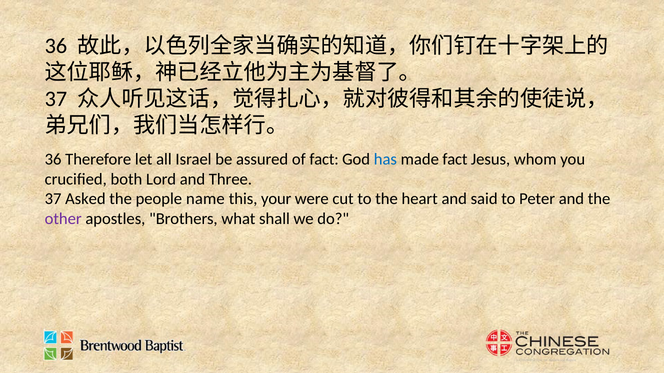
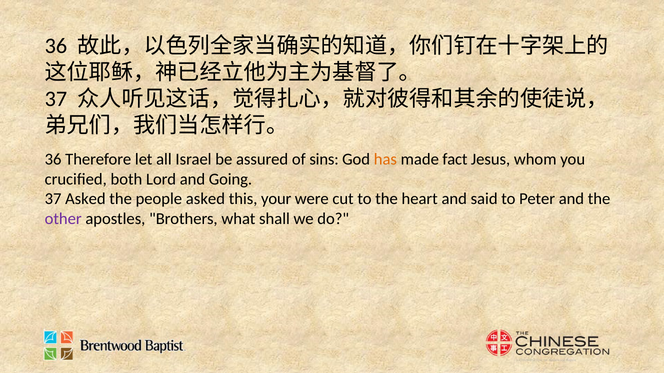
of fact: fact -> sins
has colour: blue -> orange
Three: Three -> Going
people name: name -> asked
